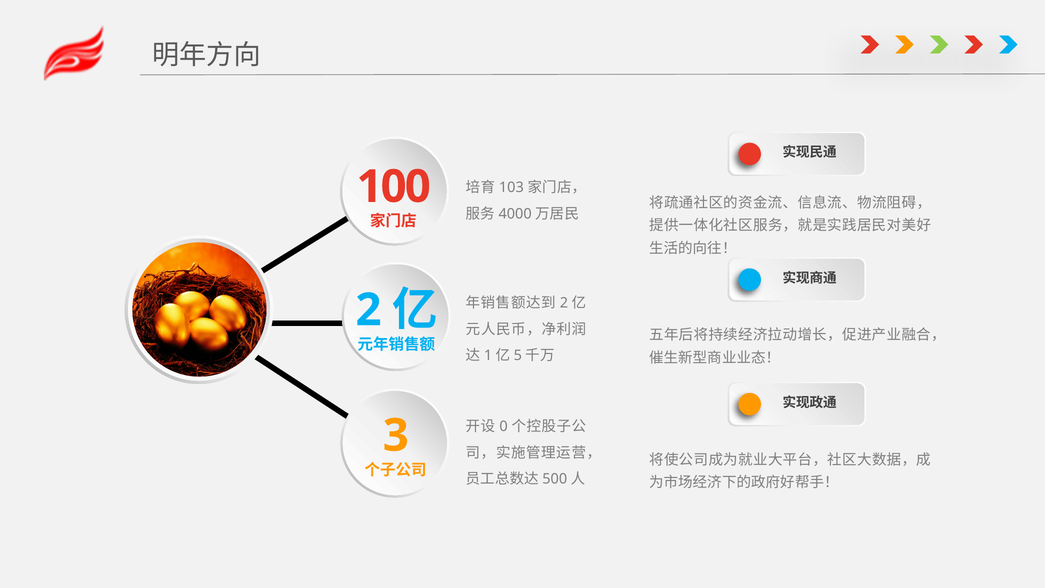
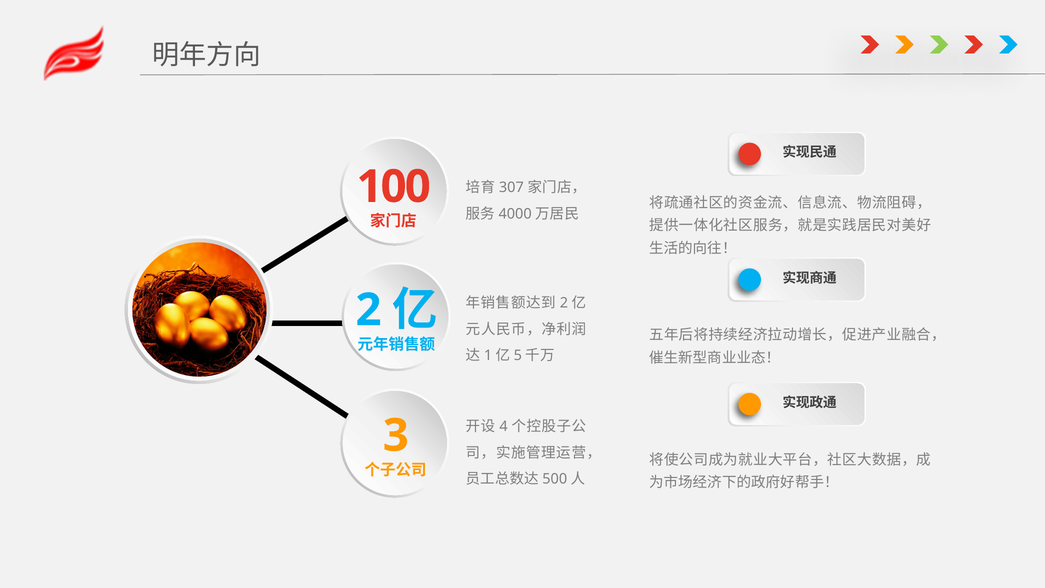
103: 103 -> 307
0: 0 -> 4
